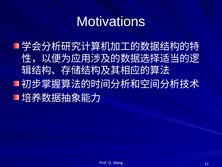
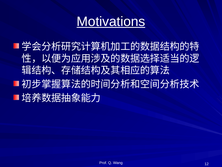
Motivations underline: none -> present
